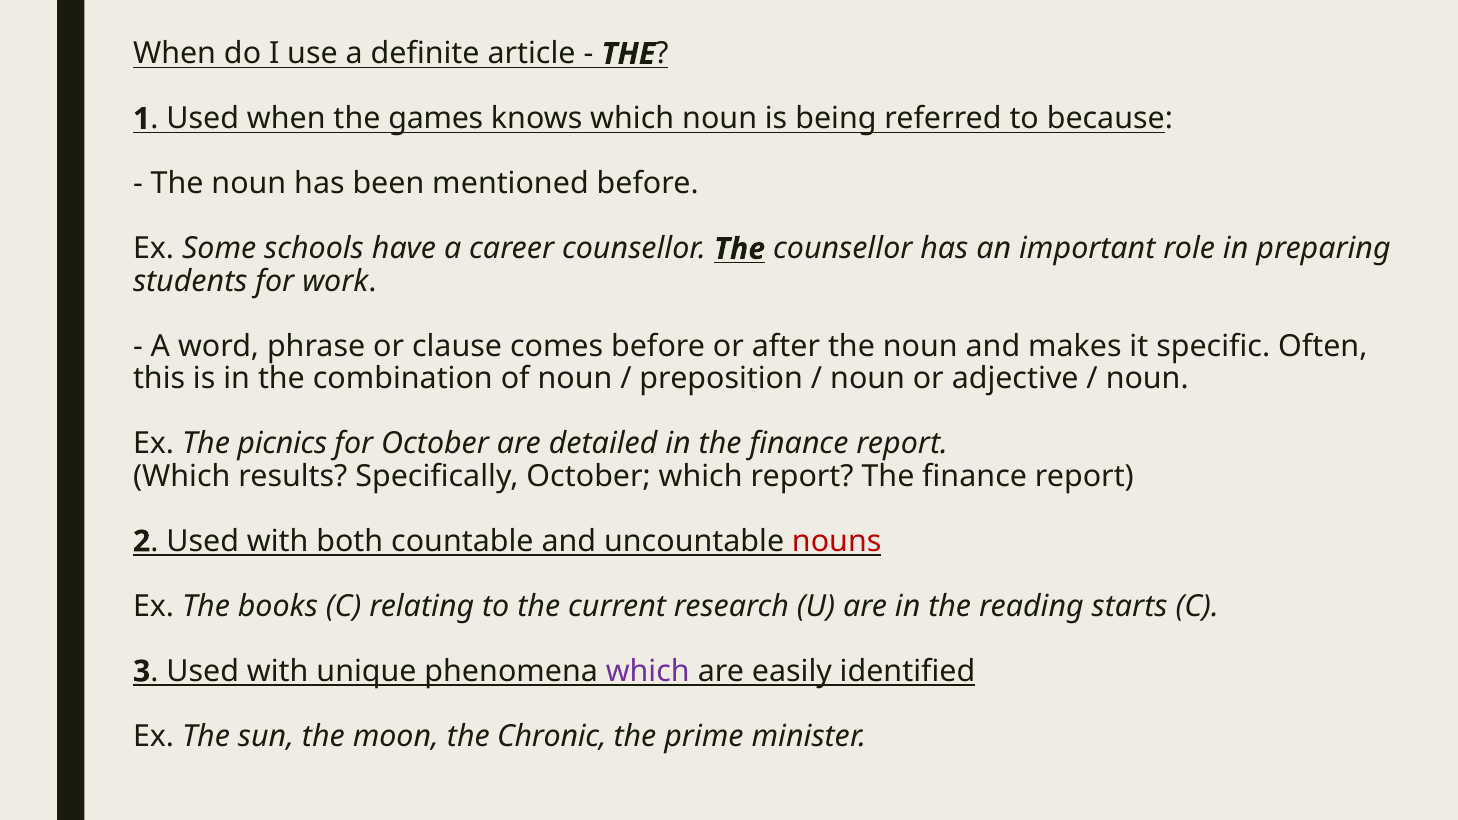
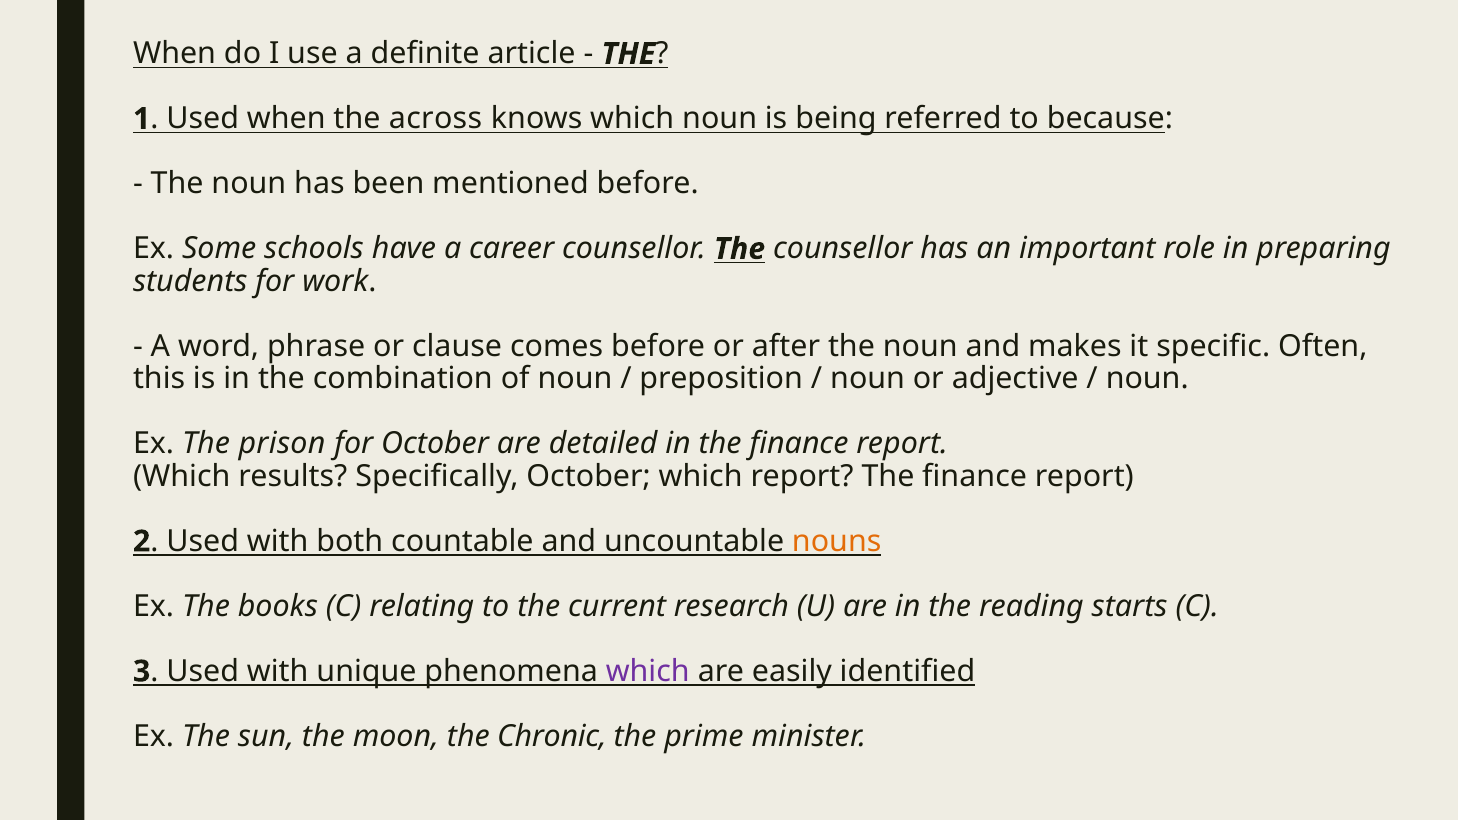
games: games -> across
picnics: picnics -> prison
nouns colour: red -> orange
